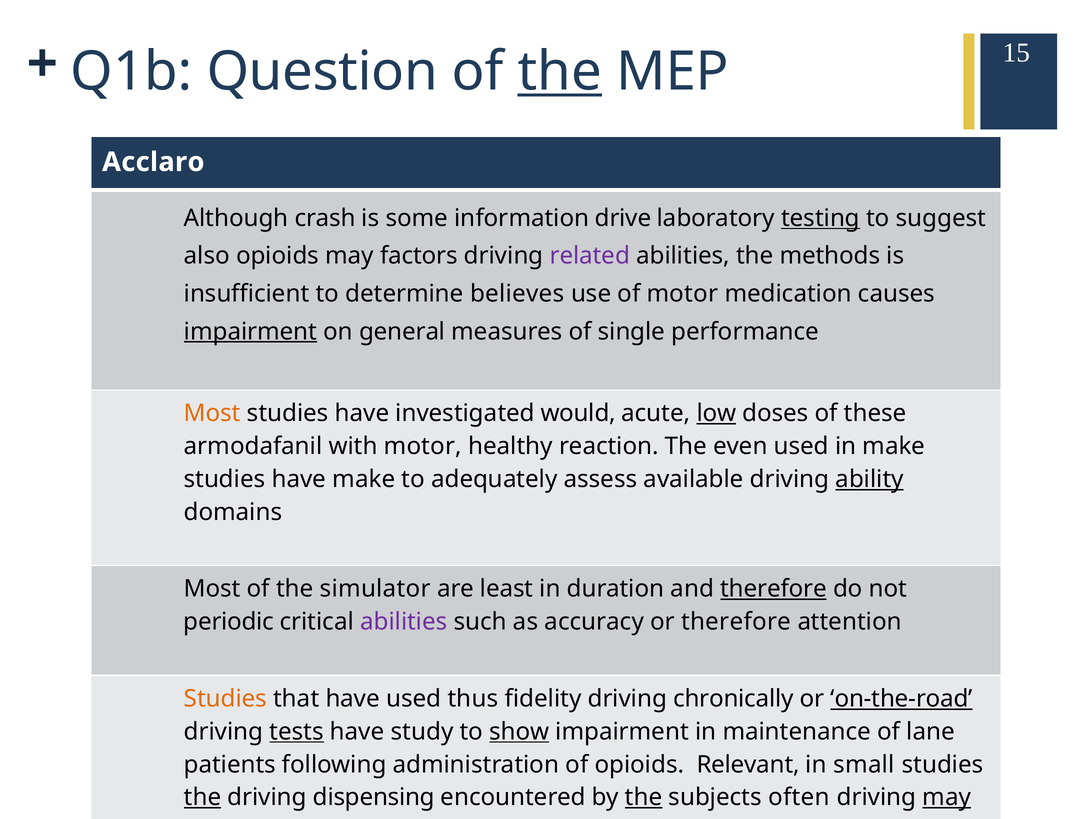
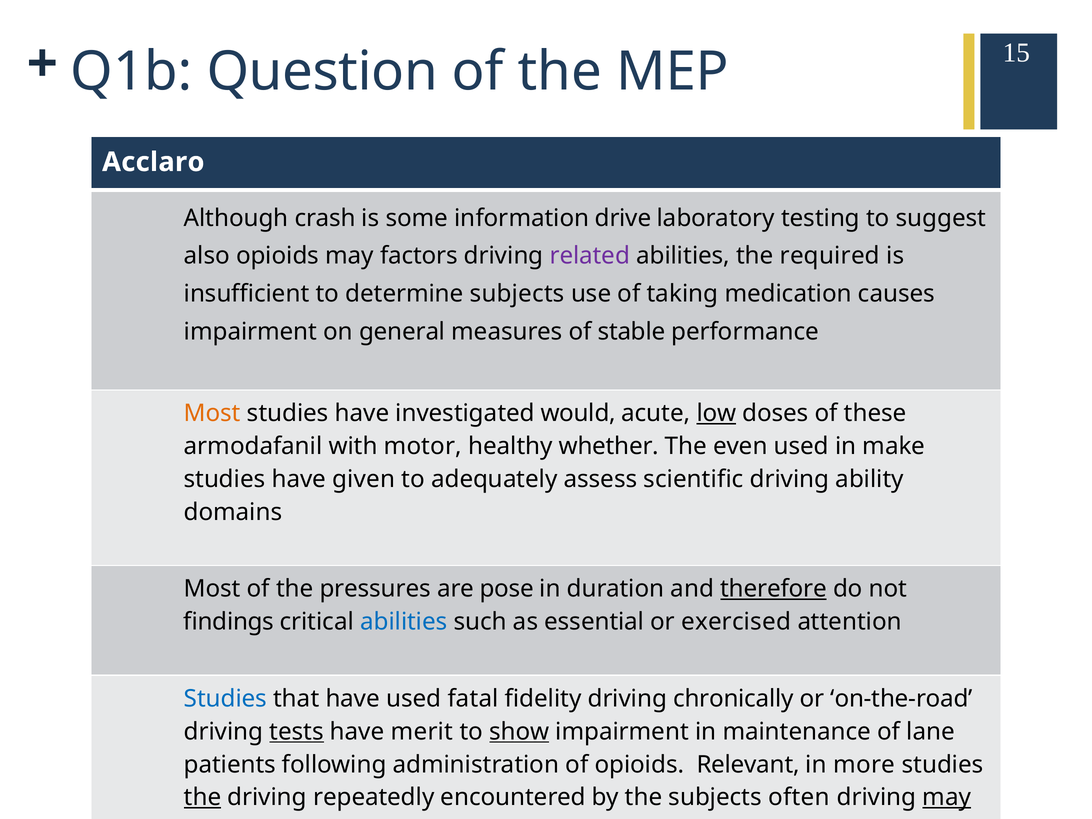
the at (560, 72) underline: present -> none
testing underline: present -> none
methods: methods -> required
determine believes: believes -> subjects
of motor: motor -> taking
impairment at (251, 332) underline: present -> none
single: single -> stable
reaction: reaction -> whether
have make: make -> given
available: available -> scientific
ability underline: present -> none
simulator: simulator -> pressures
least: least -> pose
periodic: periodic -> findings
abilities at (404, 622) colour: purple -> blue
accuracy: accuracy -> essential
or therefore: therefore -> exercised
Studies at (225, 699) colour: orange -> blue
thus: thus -> fatal
on-the-road underline: present -> none
study: study -> merit
small: small -> more
dispensing: dispensing -> repeatedly
the at (644, 797) underline: present -> none
